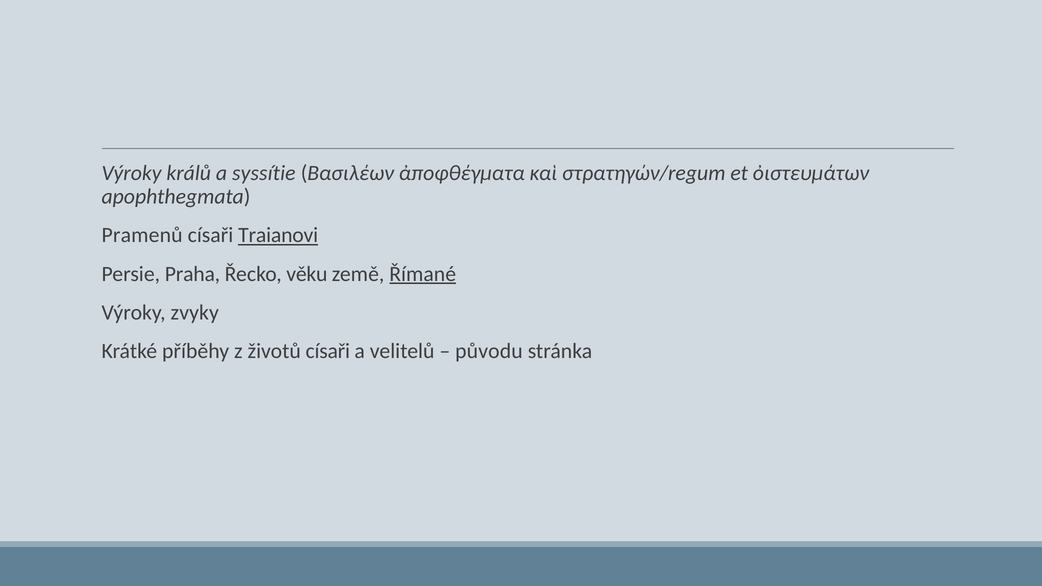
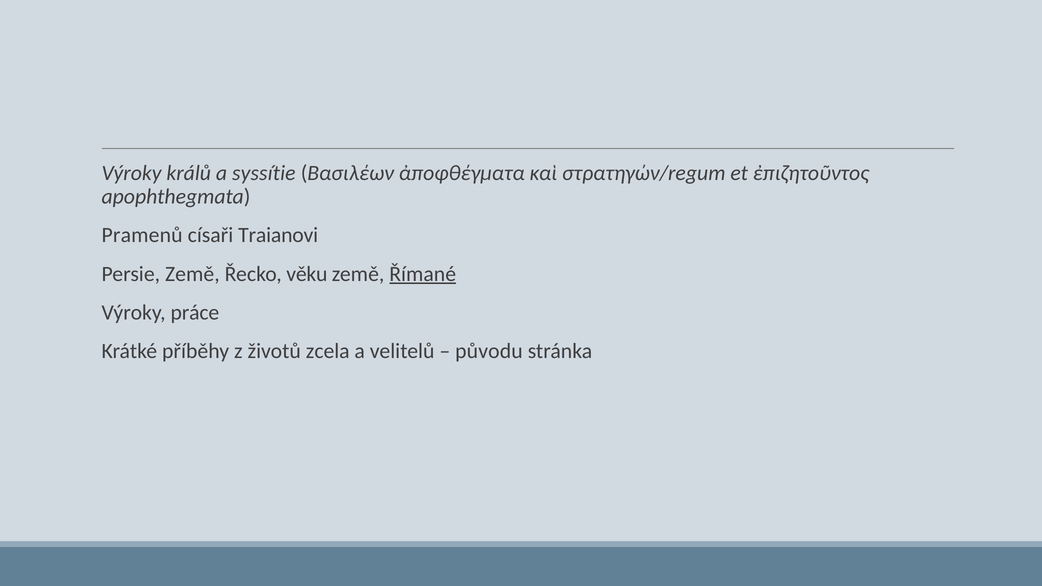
ὀιστευμάτων: ὀιστευμάτων -> ἐπιζητοῦντος
Traianovi underline: present -> none
Persie Praha: Praha -> Země
zvyky: zvyky -> práce
životů císaři: císaři -> zcela
